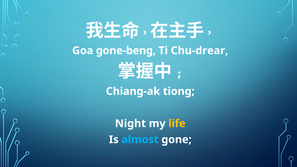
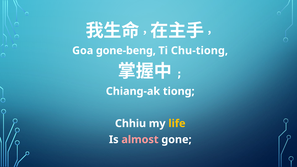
Chu-drear: Chu-drear -> Chu-tiong
Night: Night -> Chhiu
almost colour: light blue -> pink
